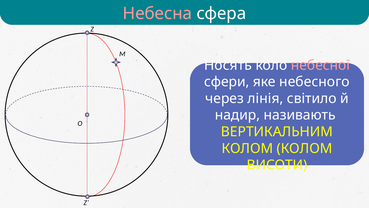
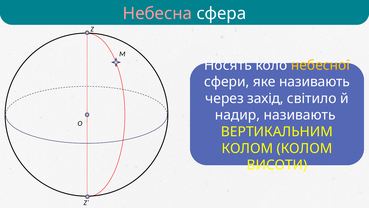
небесної colour: pink -> yellow
яке небесного: небесного -> називають
лінія: лінія -> захід
